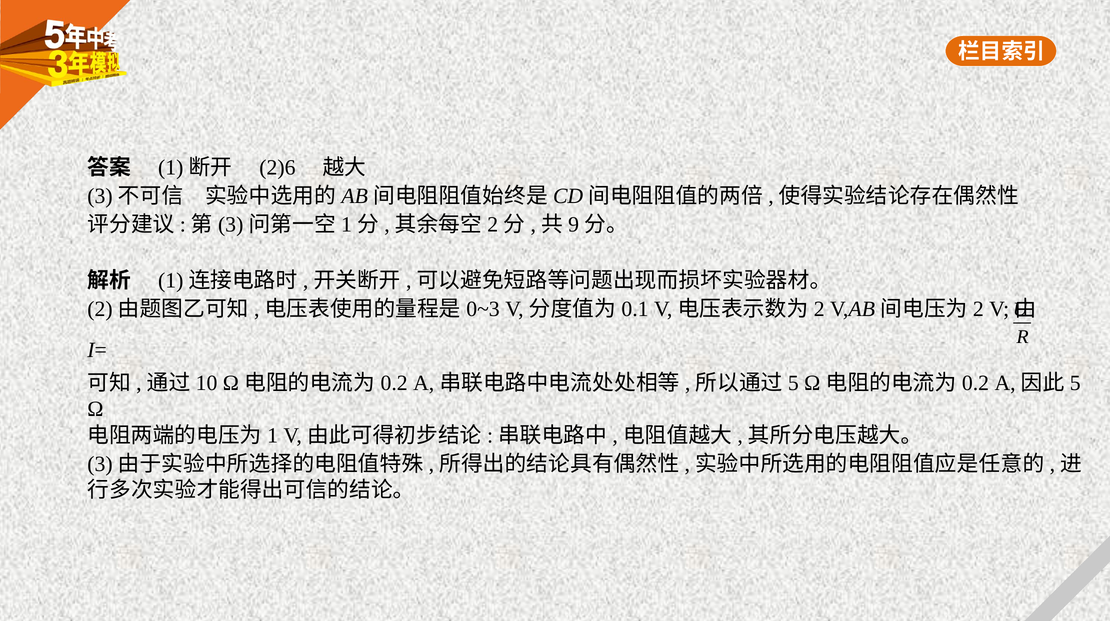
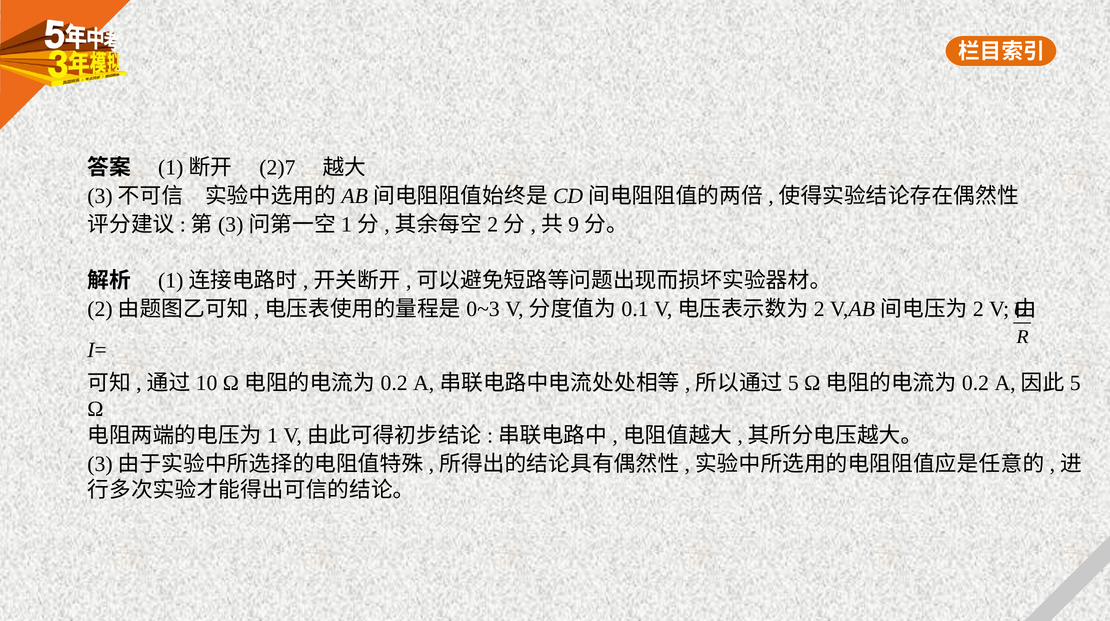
2)6: 2)6 -> 2)7
